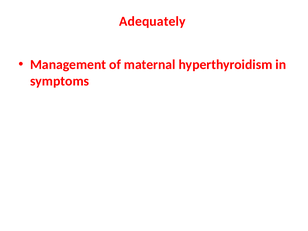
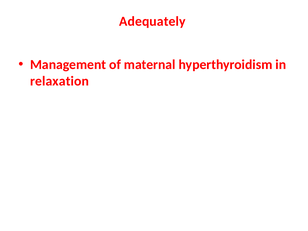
symptoms: symptoms -> relaxation
